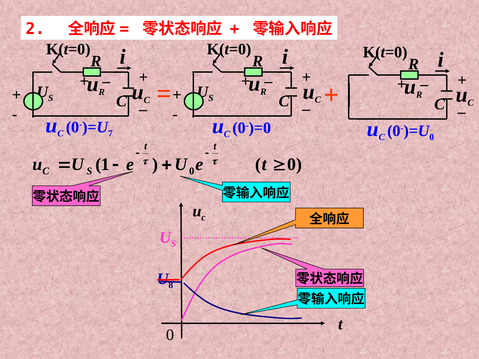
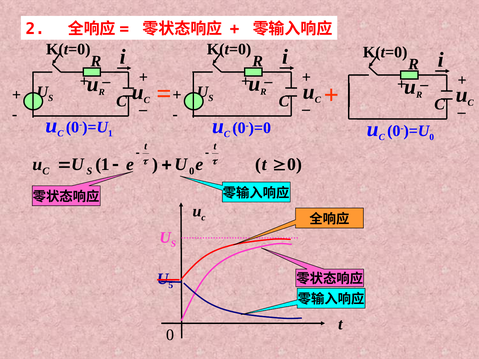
7 at (110, 133): 7 -> 1
8: 8 -> 5
